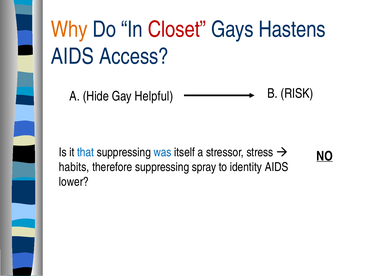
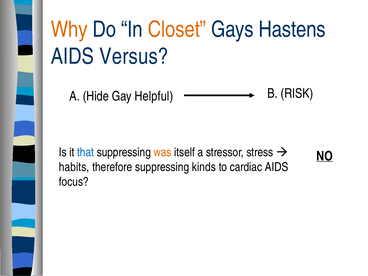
Closet colour: red -> orange
Access: Access -> Versus
was colour: blue -> orange
spray: spray -> kinds
identity: identity -> cardiac
lower: lower -> focus
